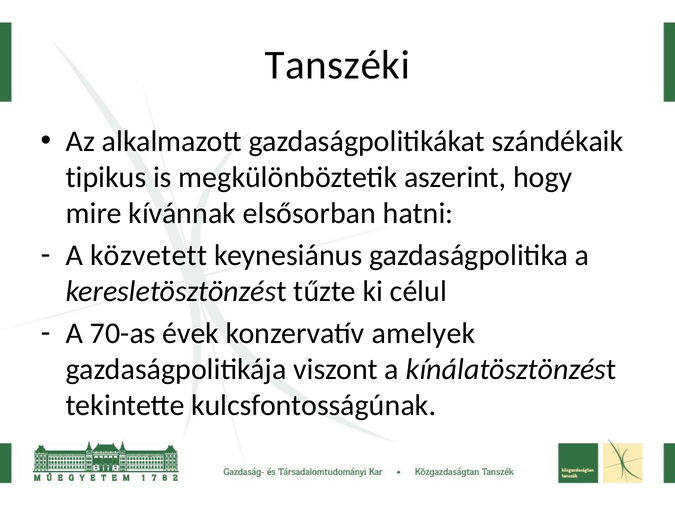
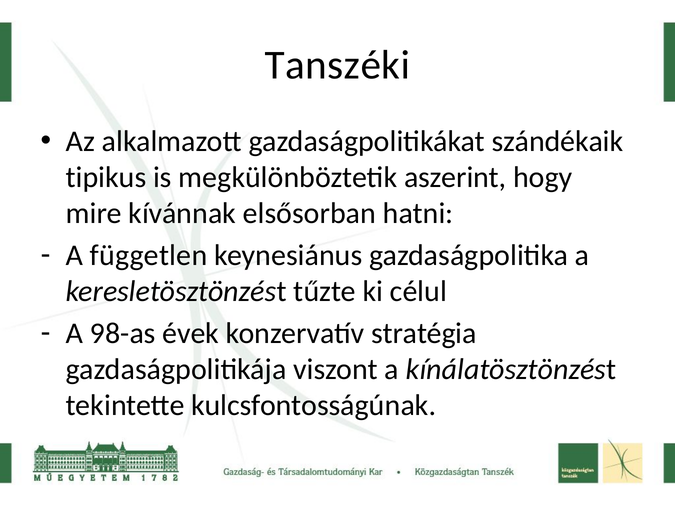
közvetett: közvetett -> független
70-as: 70-as -> 98-as
amelyek: amelyek -> stratégia
